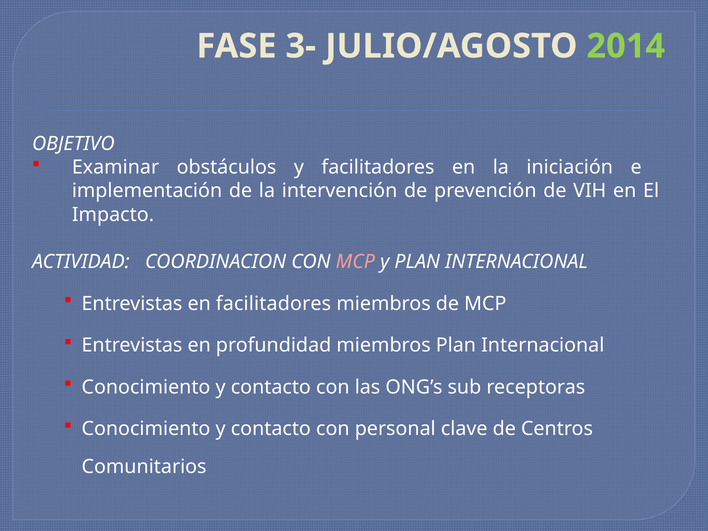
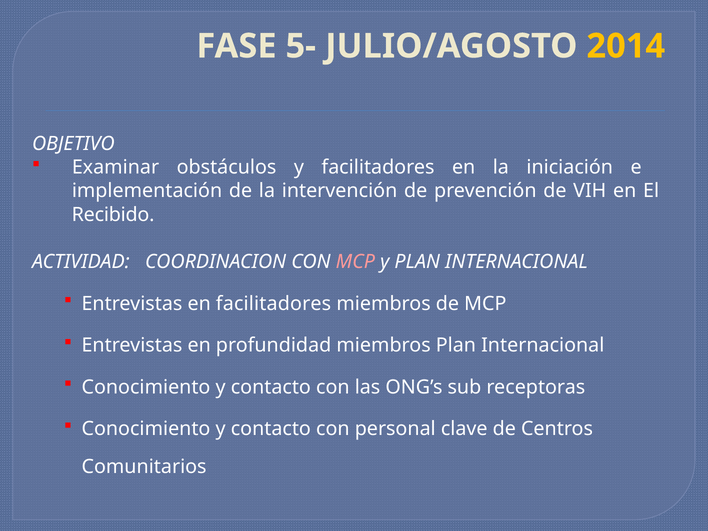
3-: 3- -> 5-
2014 colour: light green -> yellow
Impacto: Impacto -> Recibido
